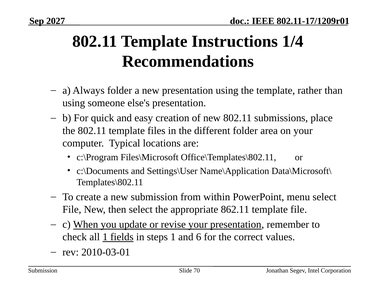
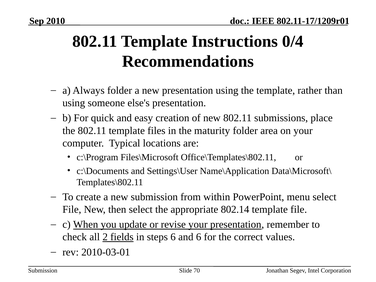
2027: 2027 -> 2010
1/4: 1/4 -> 0/4
different: different -> maturity
862.11: 862.11 -> 802.14
all 1: 1 -> 2
steps 1: 1 -> 6
